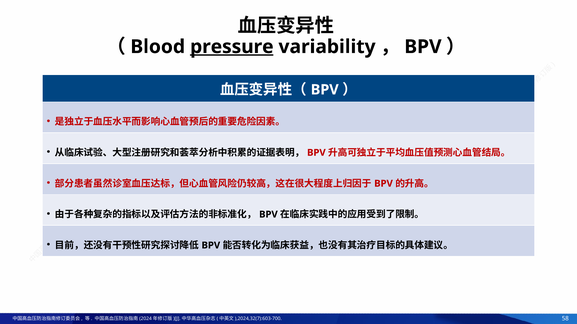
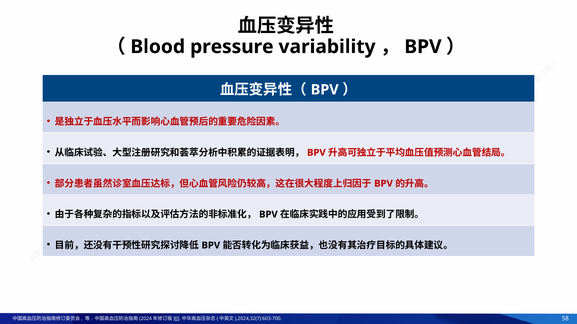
pressure underline: present -> none
